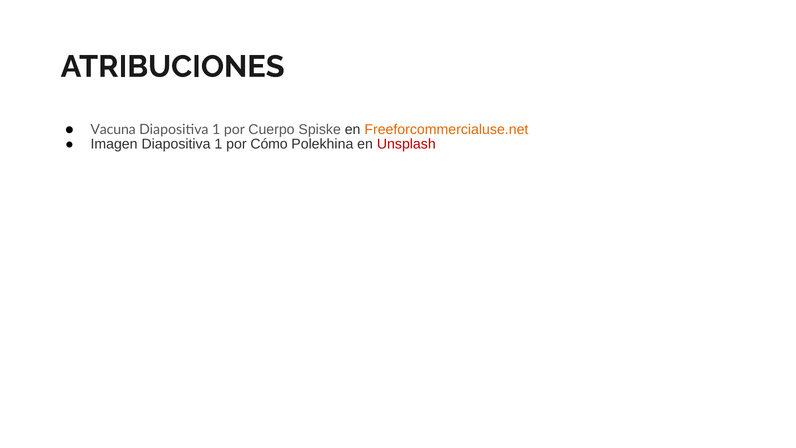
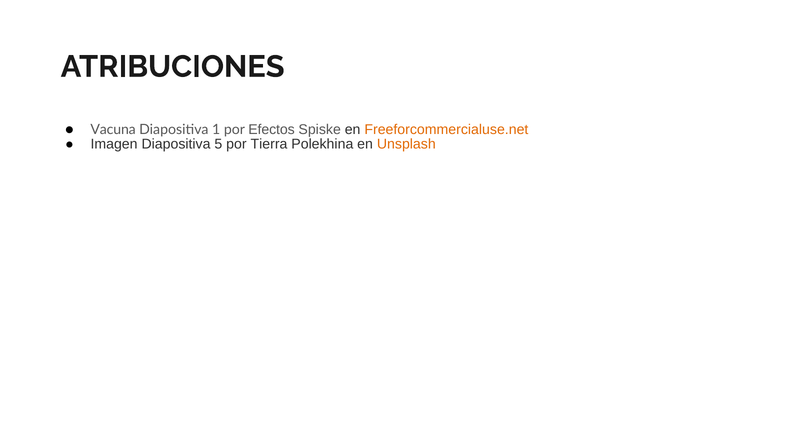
Cuerpo: Cuerpo -> Efectos
Imagen Diapositiva 1: 1 -> 5
Cómo: Cómo -> Tierra
Unsplash colour: red -> orange
